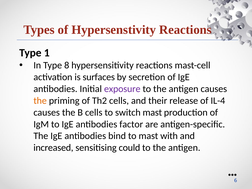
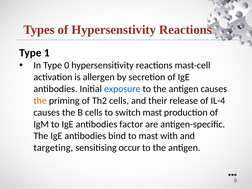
8: 8 -> 0
surfaces: surfaces -> allergen
exposure colour: purple -> blue
increased: increased -> targeting
could: could -> occur
